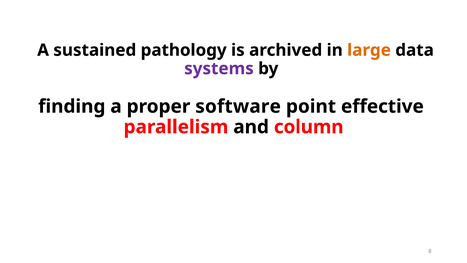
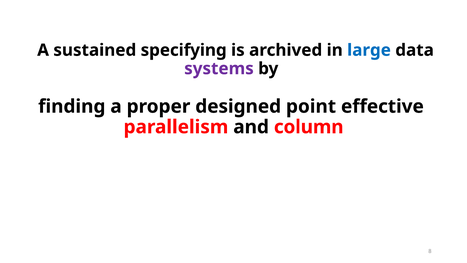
pathology: pathology -> specifying
large colour: orange -> blue
software: software -> designed
